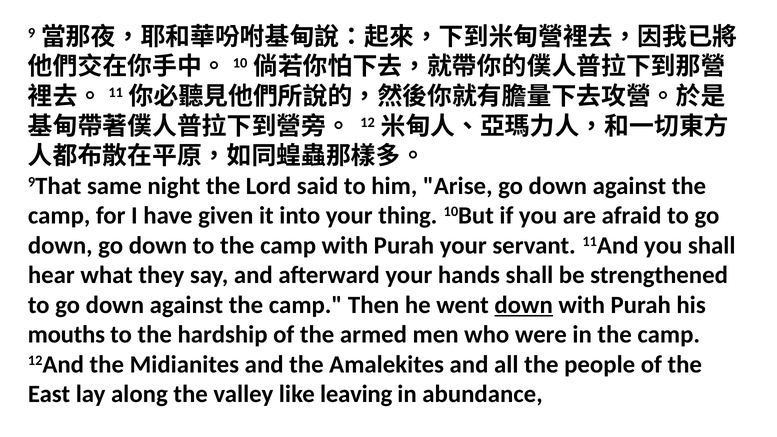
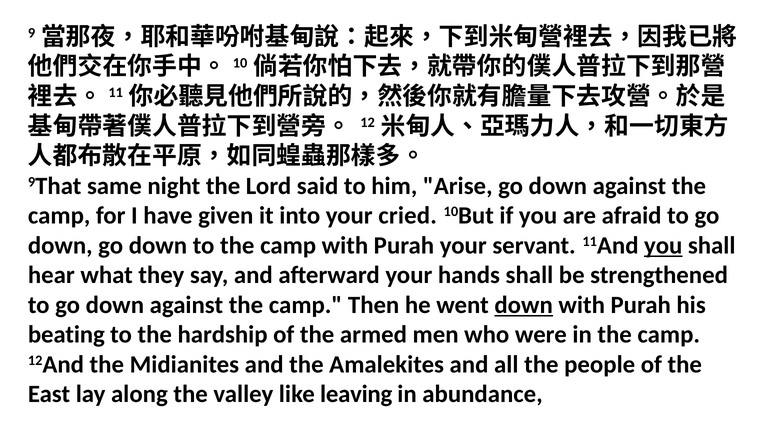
thing: thing -> cried
you at (663, 245) underline: none -> present
mouths: mouths -> beating
